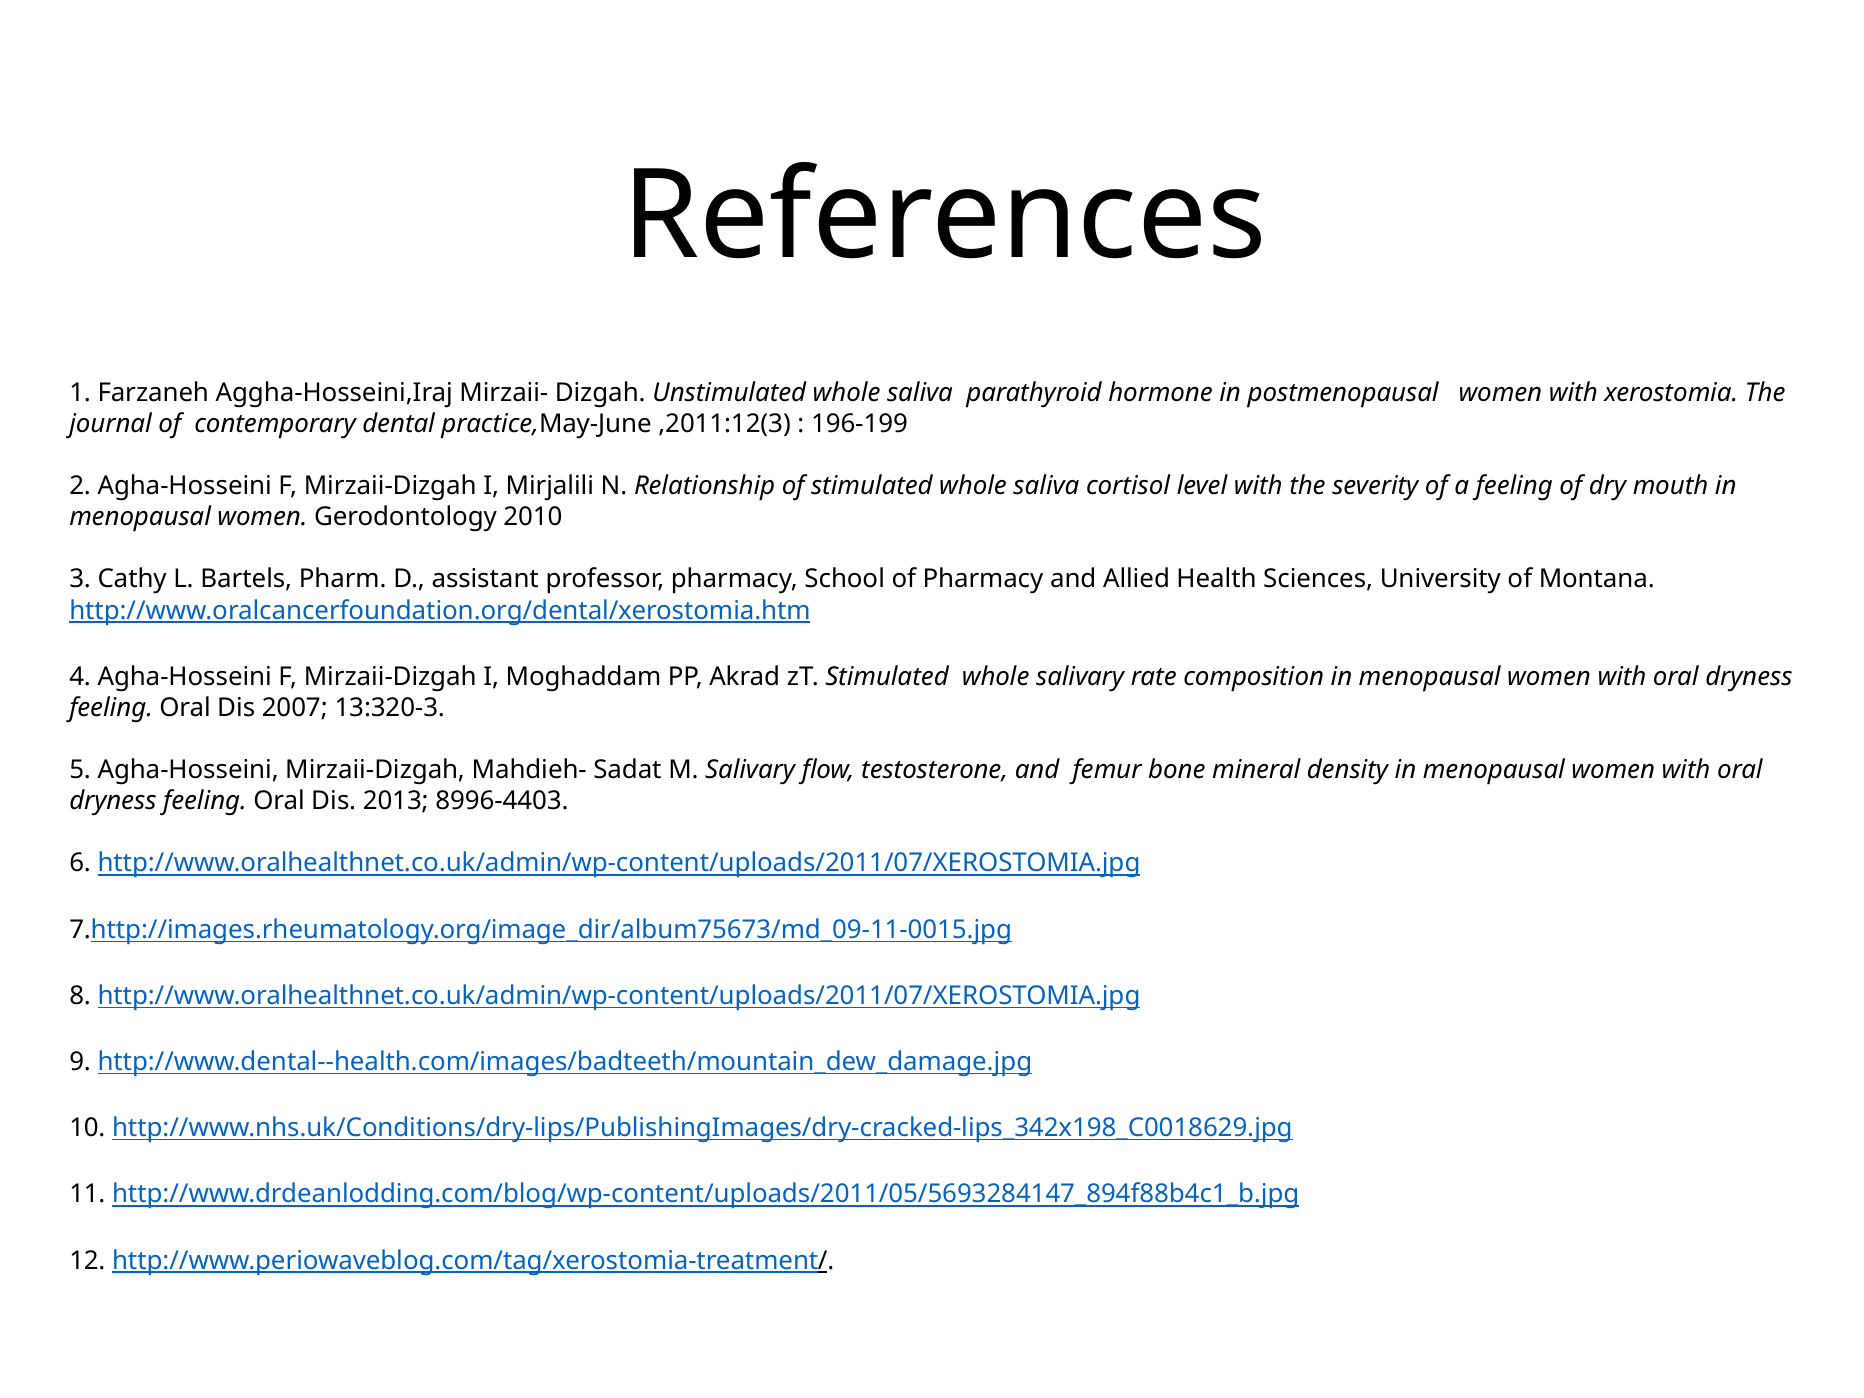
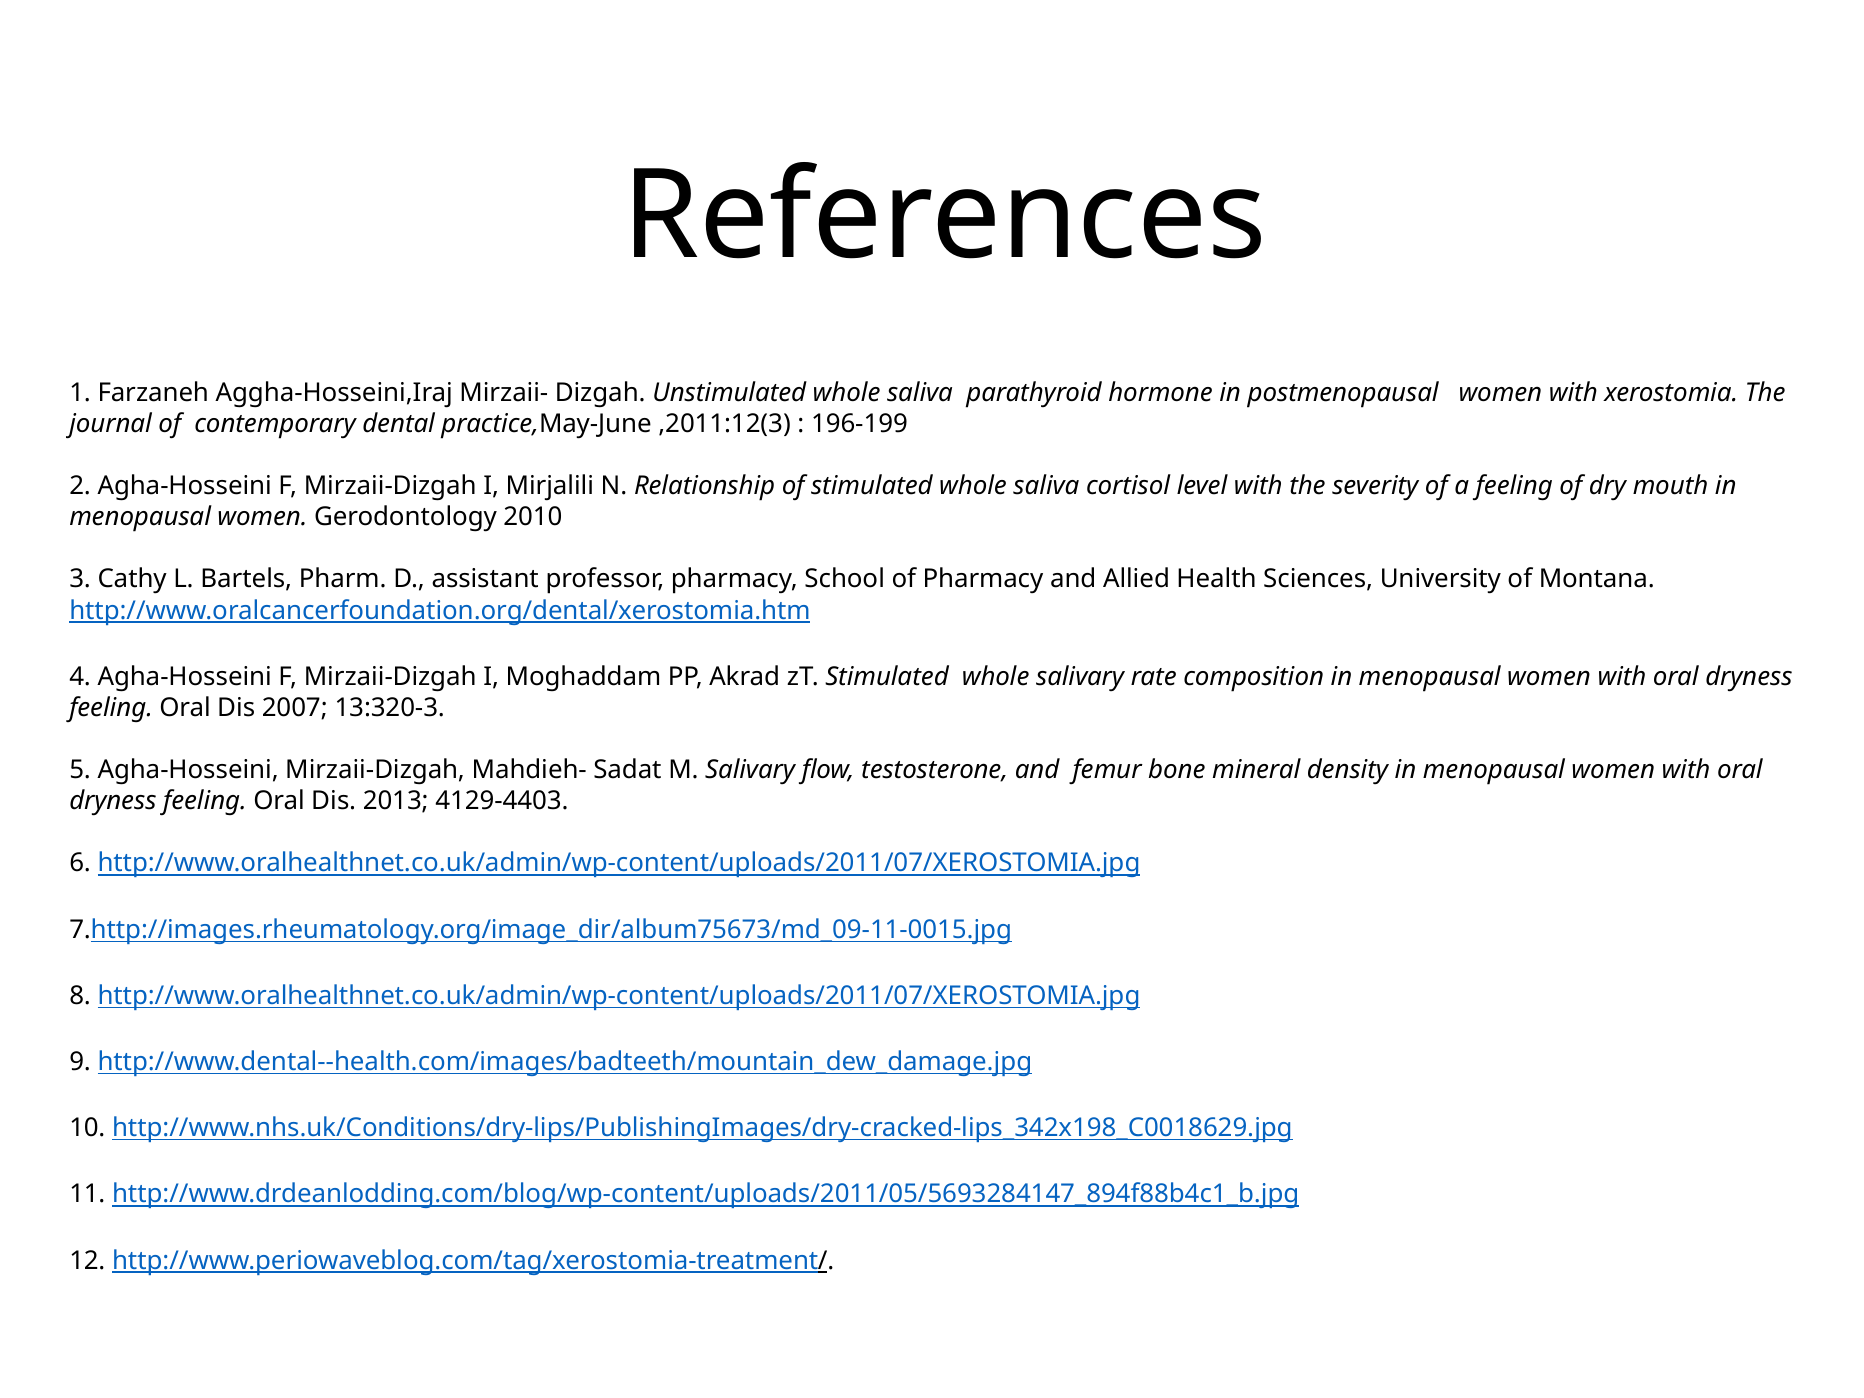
8996-4403: 8996-4403 -> 4129-4403
